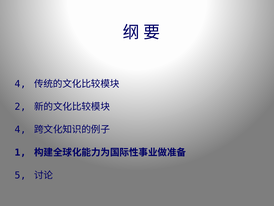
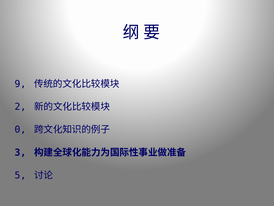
4 at (20, 84): 4 -> 9
4 at (20, 129): 4 -> 0
1: 1 -> 3
